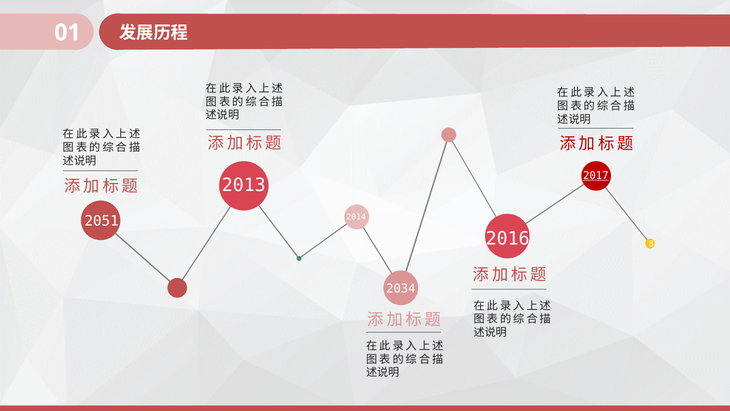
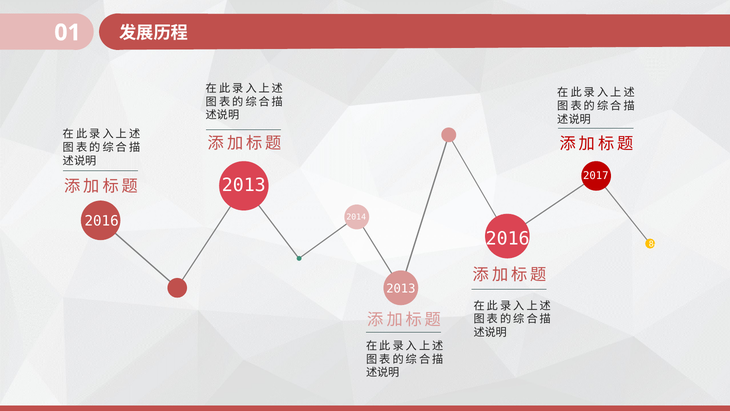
2017 underline: present -> none
2051 at (102, 221): 2051 -> 2016
2034 at (401, 288): 2034 -> 2013
